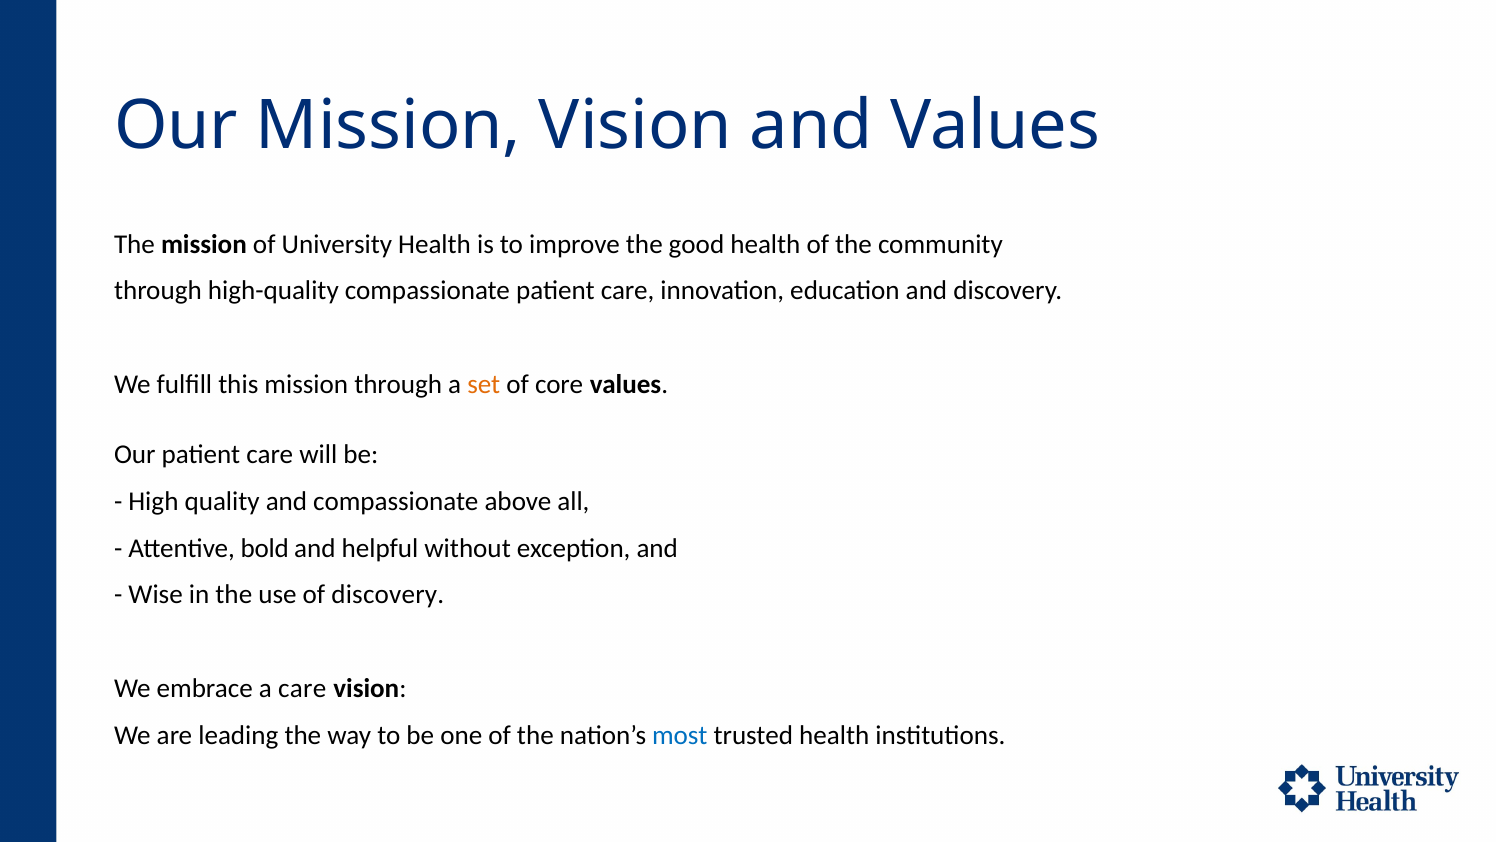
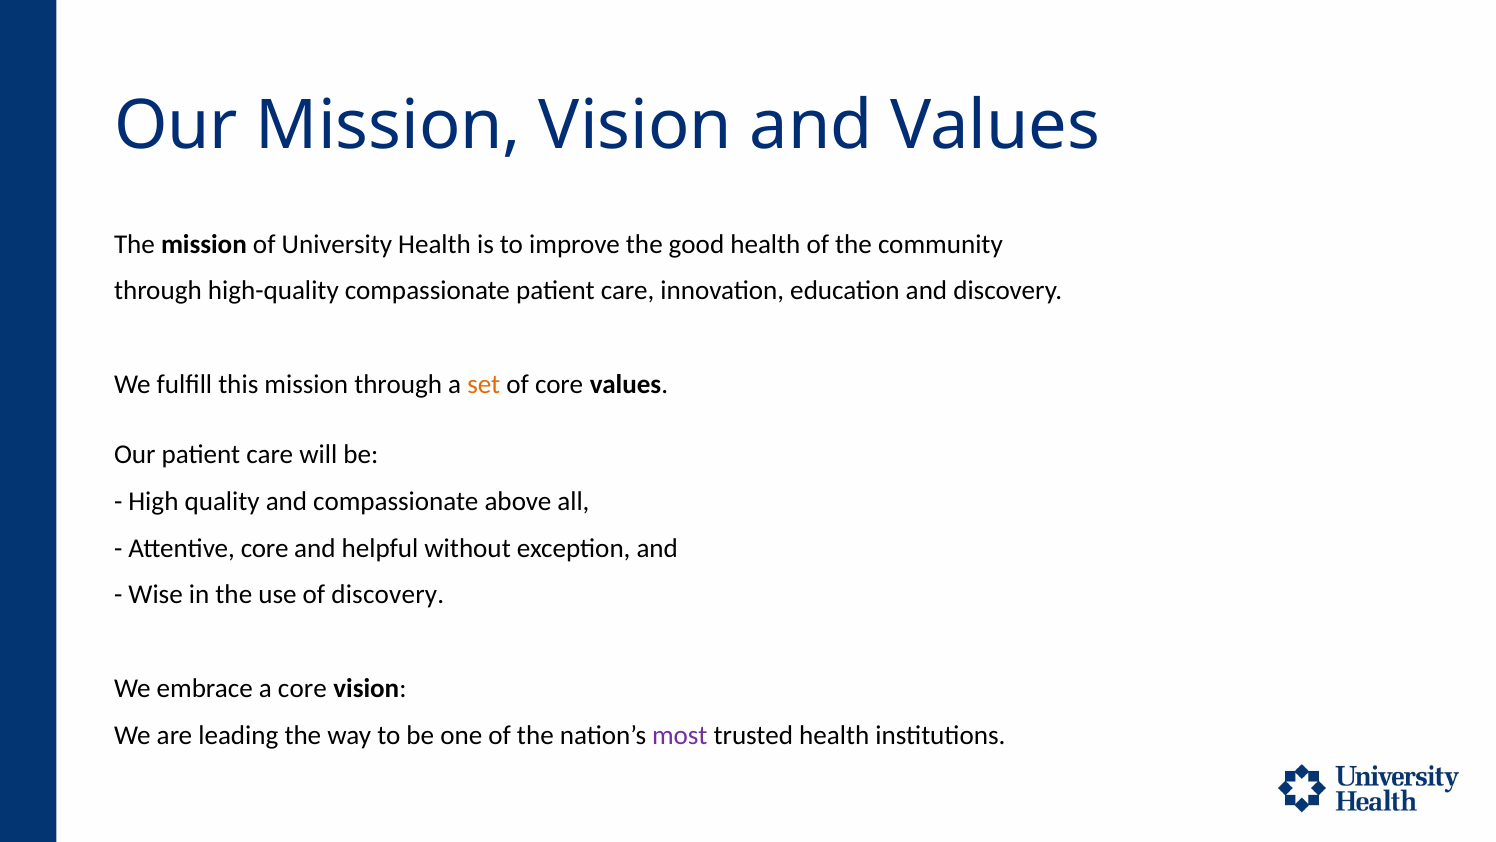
Attentive bold: bold -> core
a care: care -> core
most colour: blue -> purple
